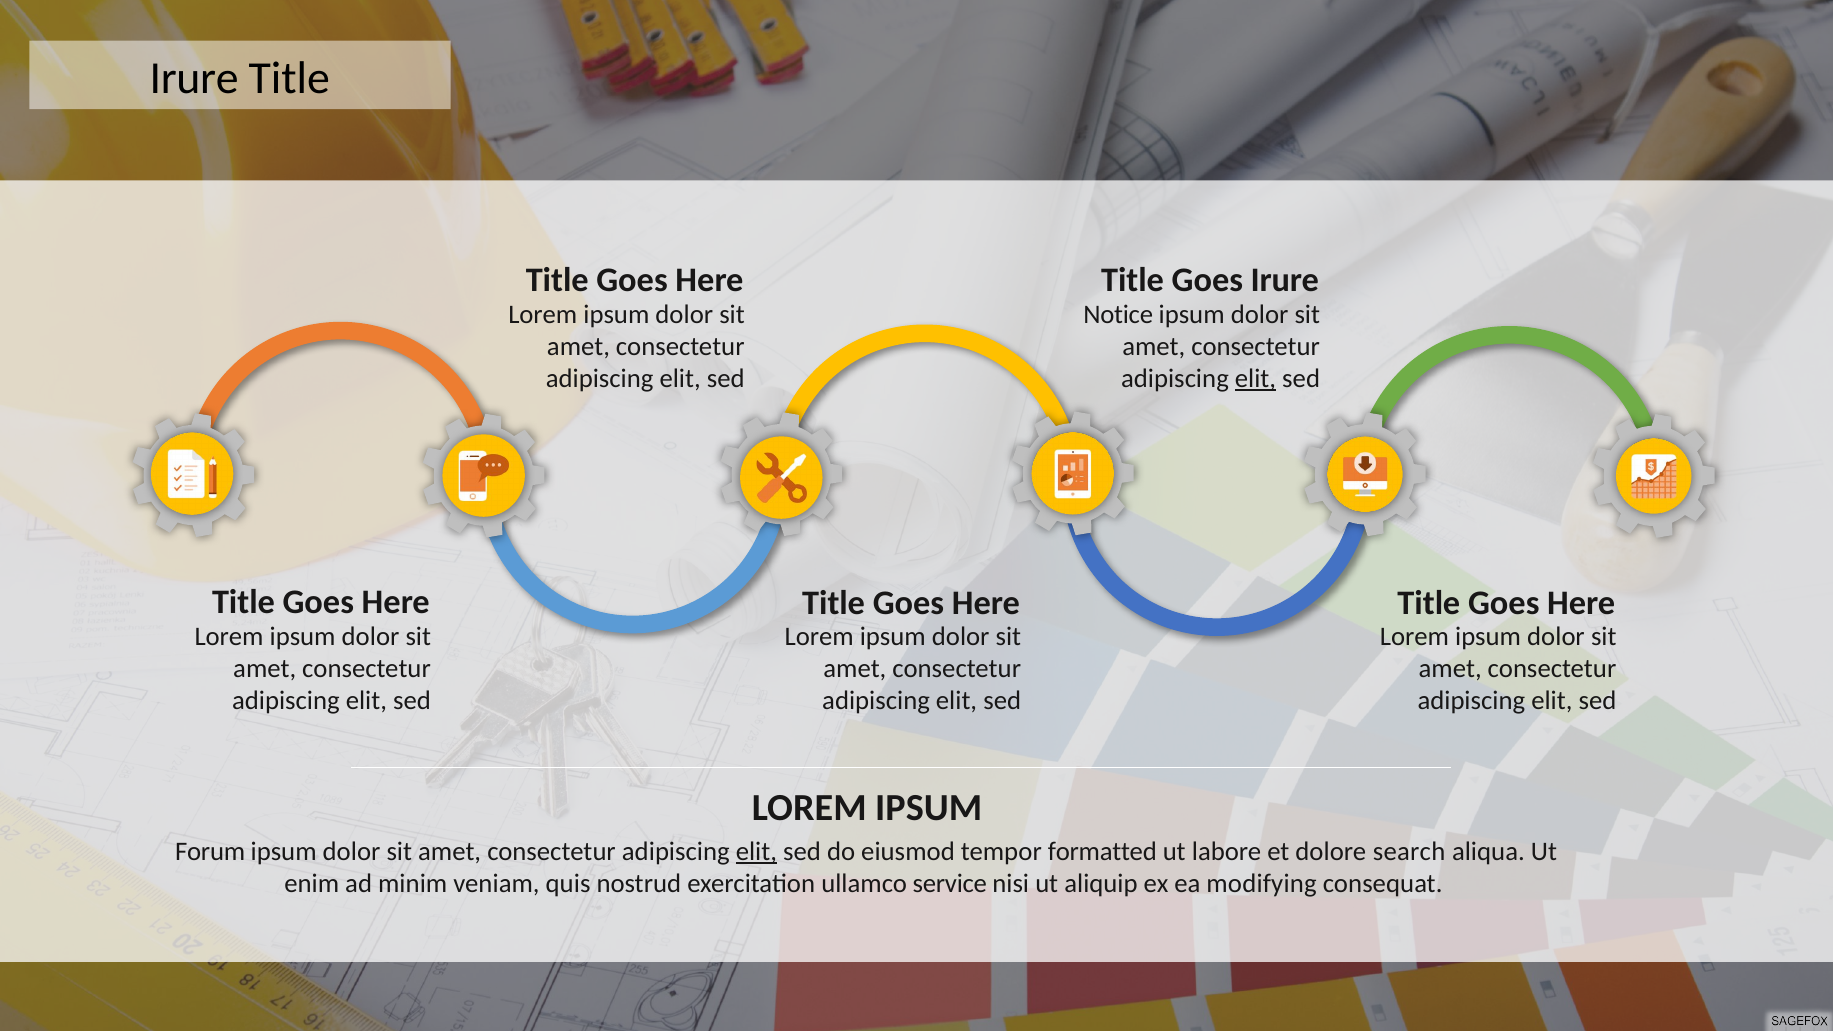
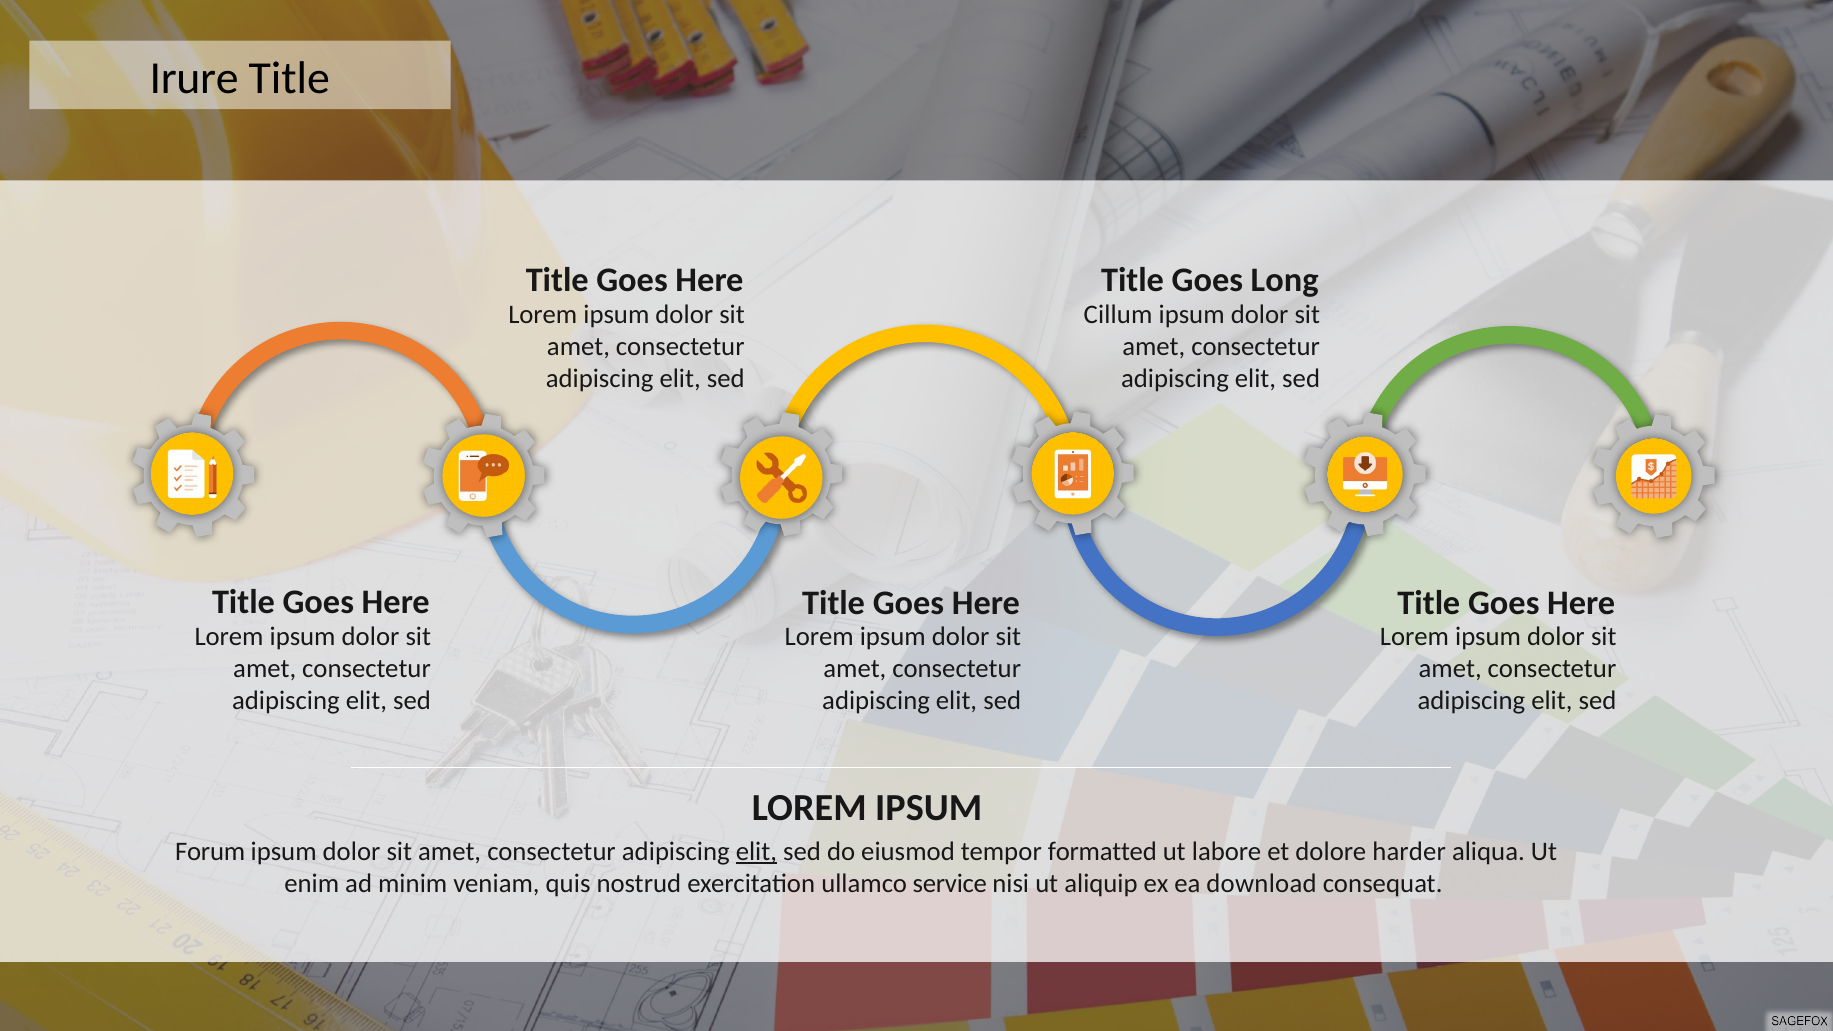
Goes Irure: Irure -> Long
Notice: Notice -> Cillum
elit at (1255, 379) underline: present -> none
search: search -> harder
modifying: modifying -> download
